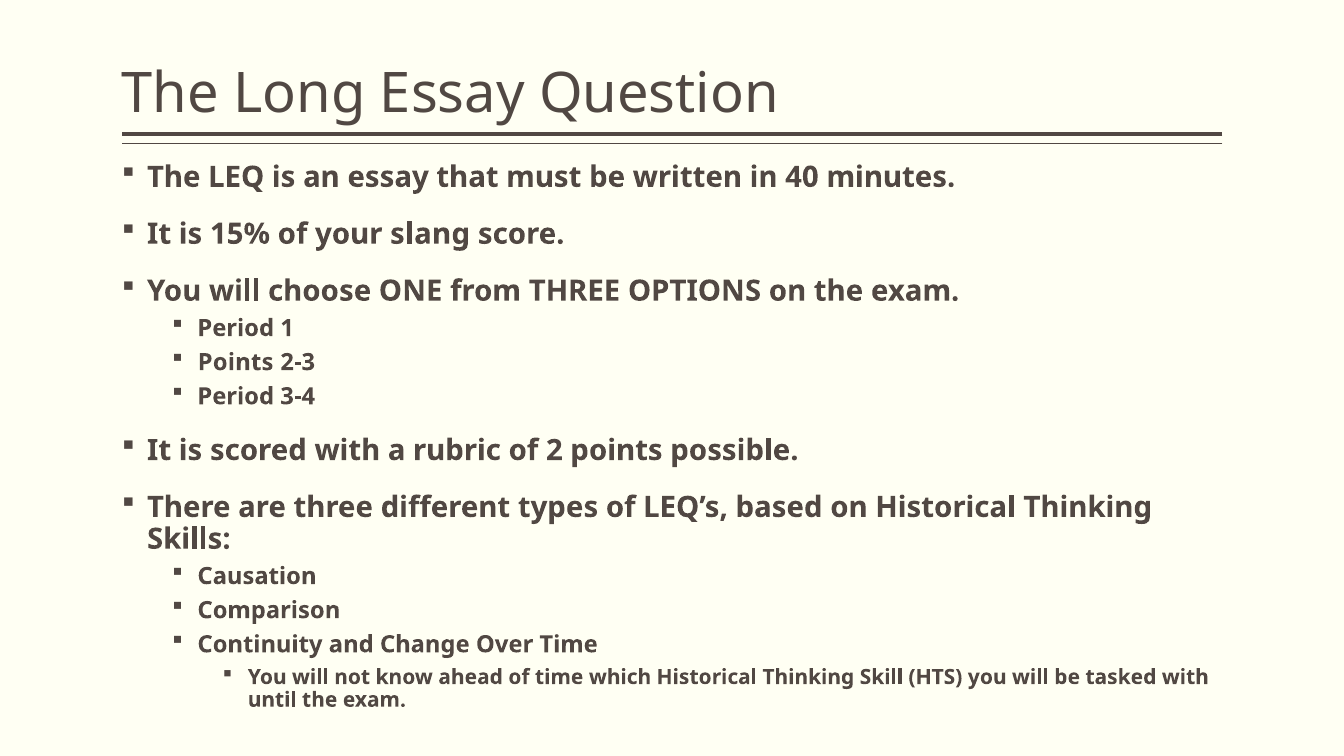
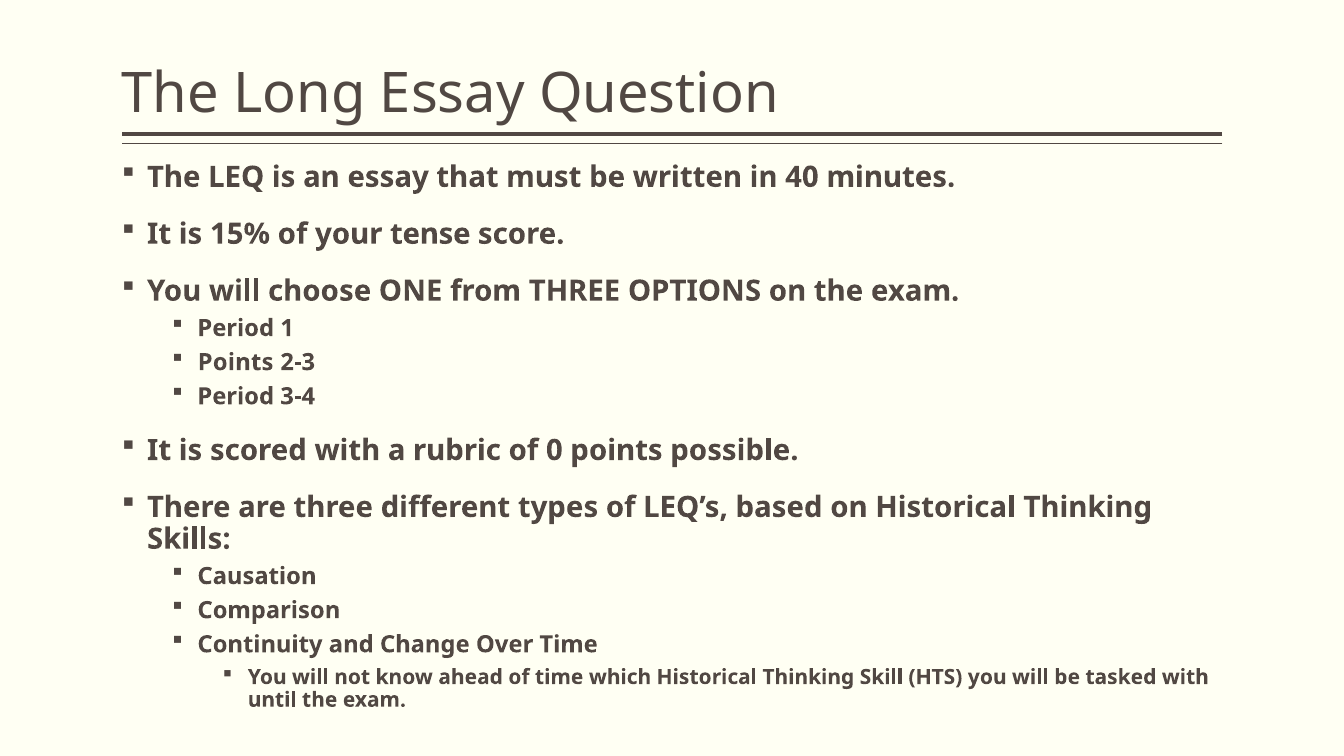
slang: slang -> tense
2: 2 -> 0
